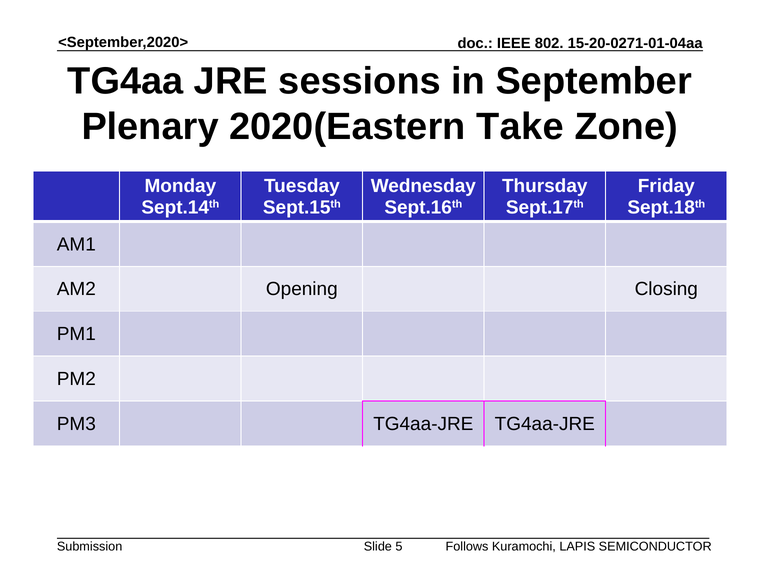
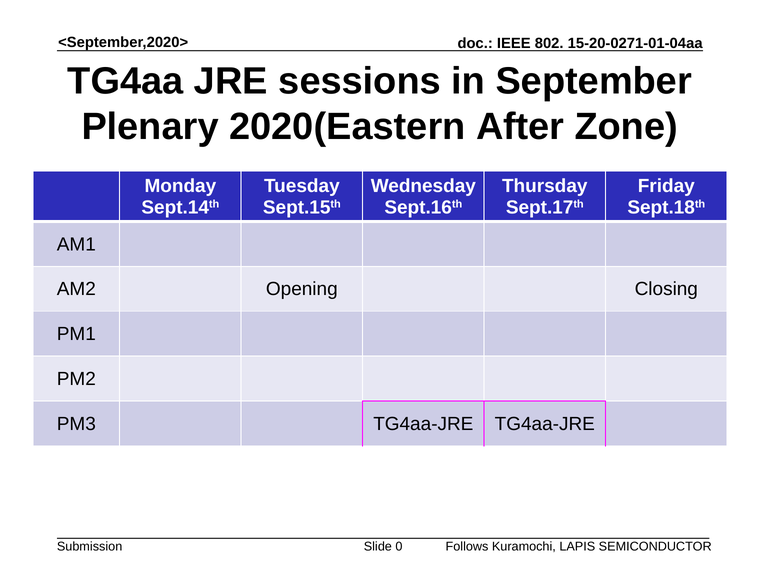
Take: Take -> After
5: 5 -> 0
